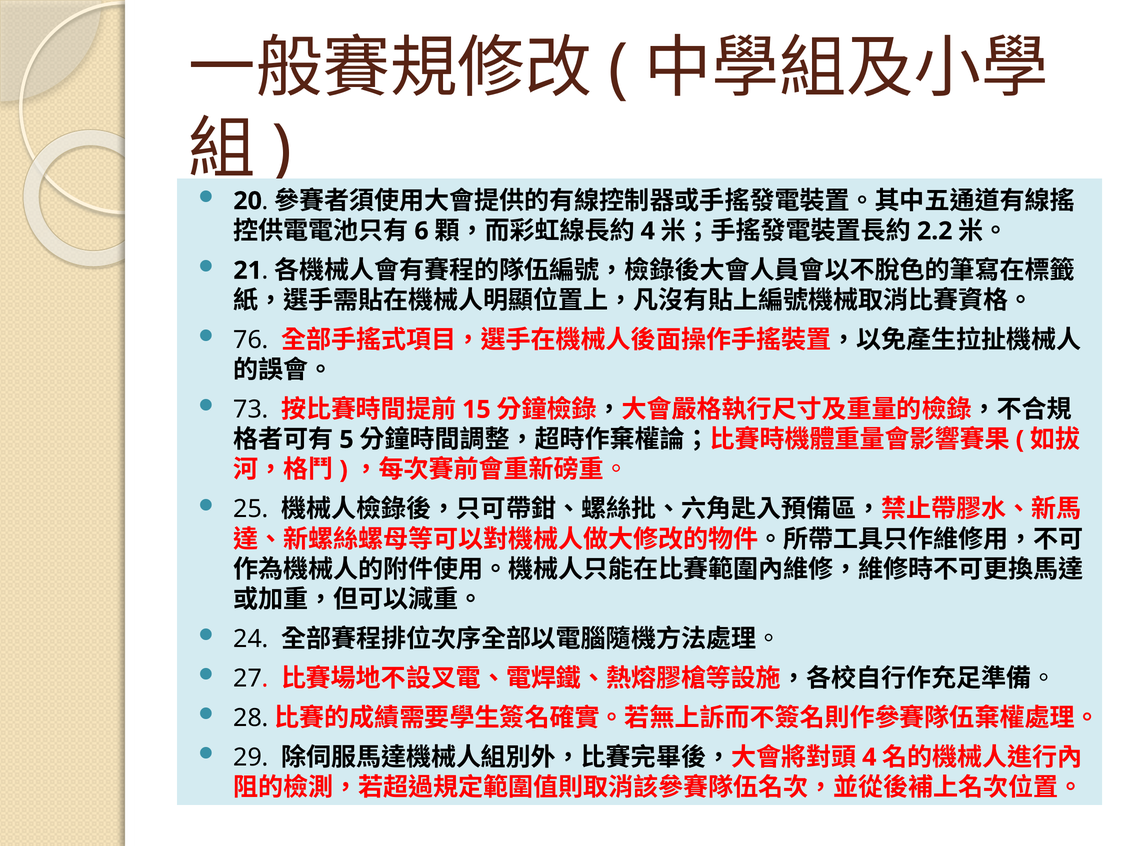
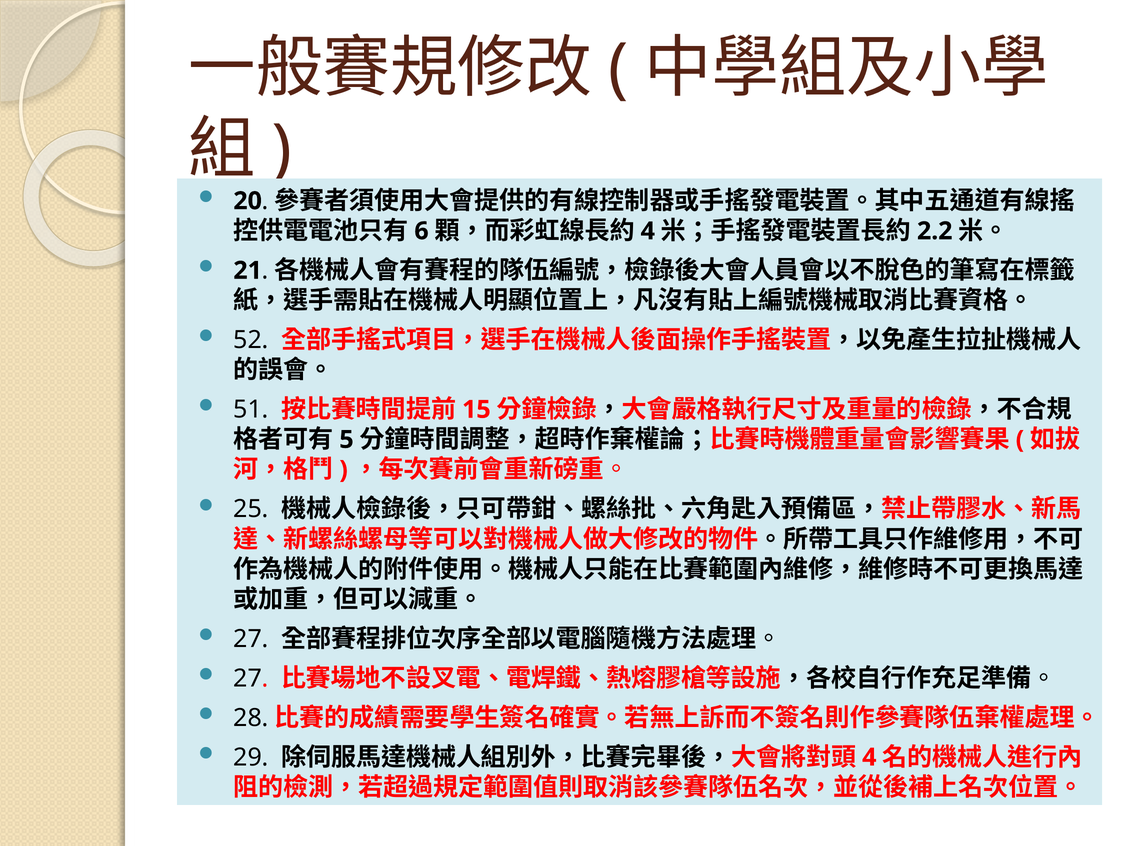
76: 76 -> 52
73: 73 -> 51
24 at (251, 639): 24 -> 27
